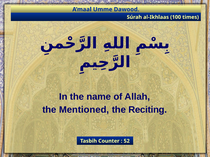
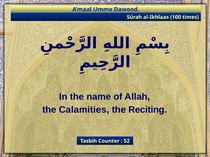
Mentioned: Mentioned -> Calamities
